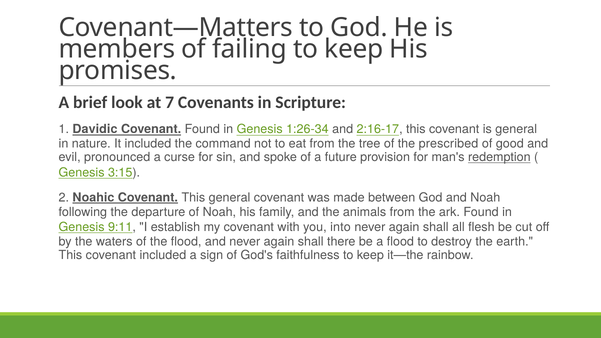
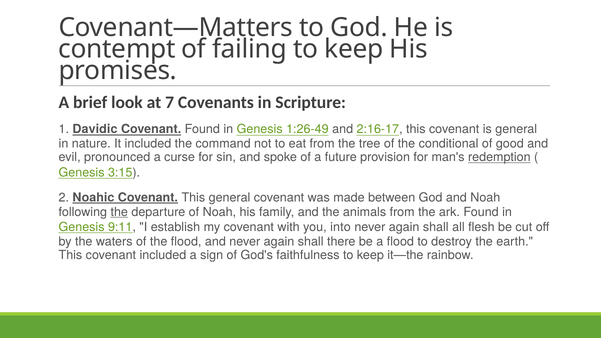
members: members -> contempt
1:26-34: 1:26-34 -> 1:26-49
prescribed: prescribed -> conditional
the at (119, 212) underline: none -> present
